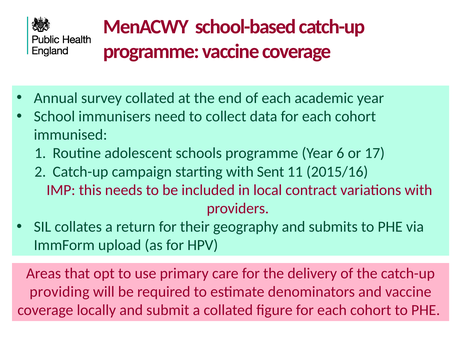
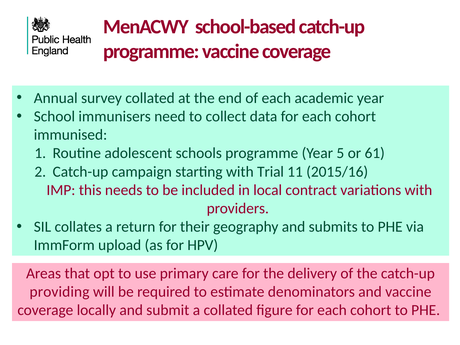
6: 6 -> 5
17: 17 -> 61
Sent: Sent -> Trial
